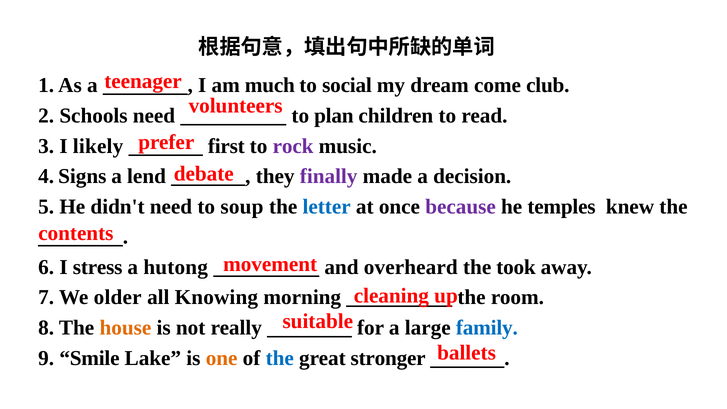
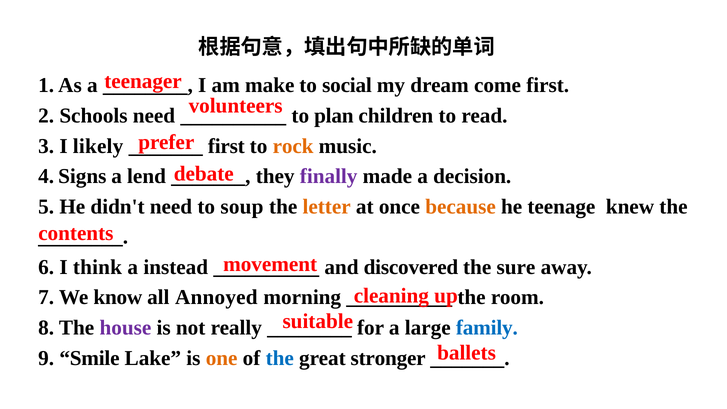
much: much -> make
come club: club -> first
rock colour: purple -> orange
letter colour: blue -> orange
because colour: purple -> orange
temples: temples -> teenage
stress: stress -> think
hutong: hutong -> instead
overheard: overheard -> discovered
took: took -> sure
older: older -> know
Knowing: Knowing -> Annoyed
house colour: orange -> purple
